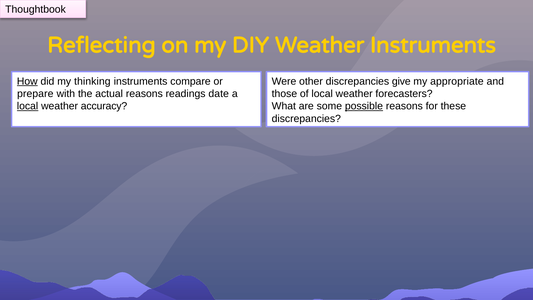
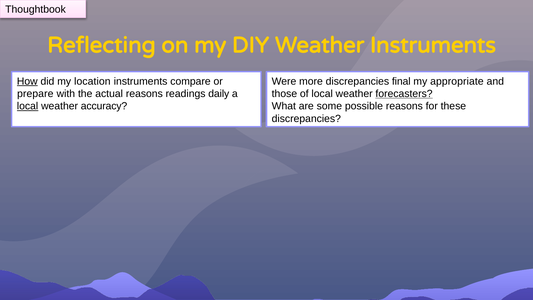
thinking: thinking -> location
other: other -> more
give: give -> final
date: date -> daily
forecasters underline: none -> present
possible underline: present -> none
